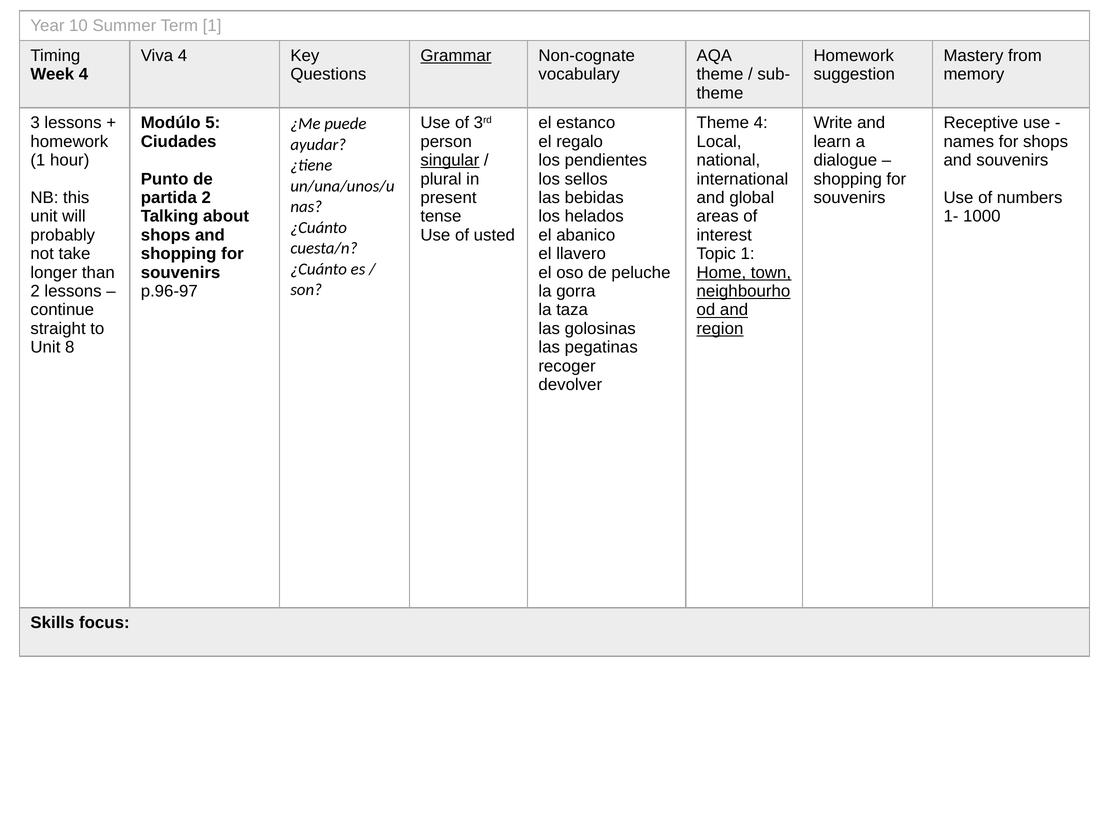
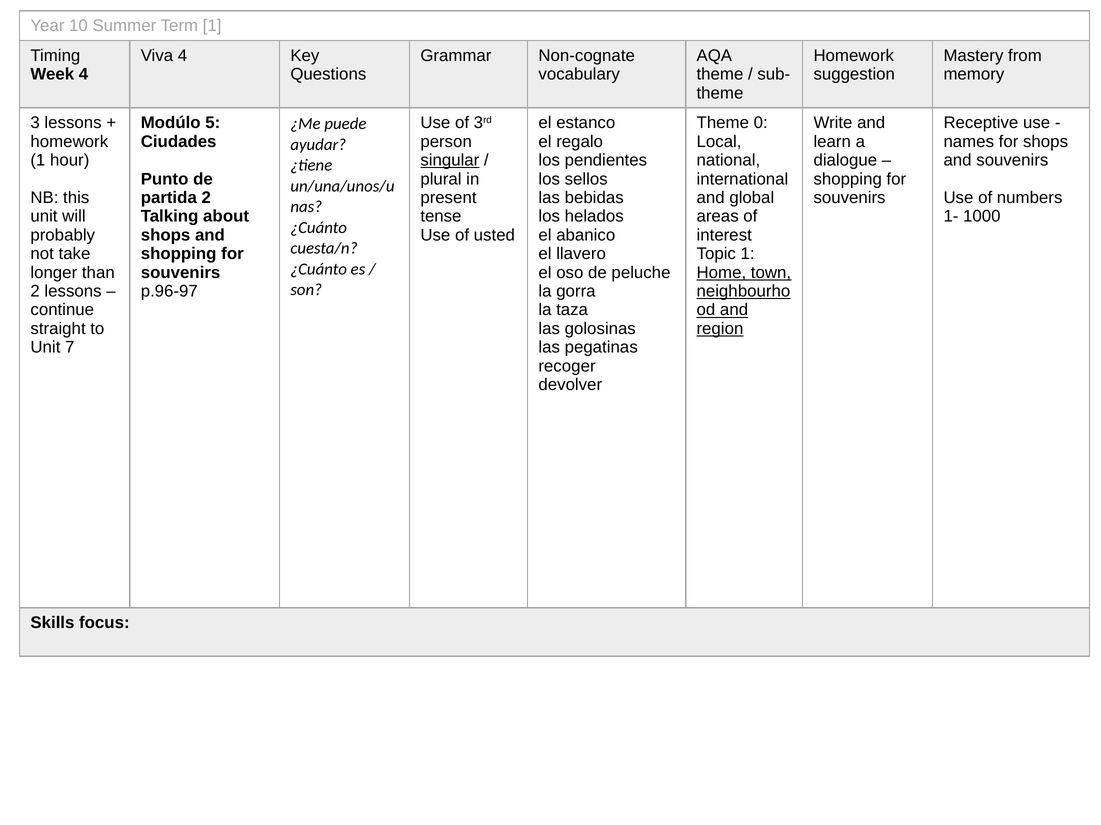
Grammar underline: present -> none
Theme 4: 4 -> 0
8: 8 -> 7
